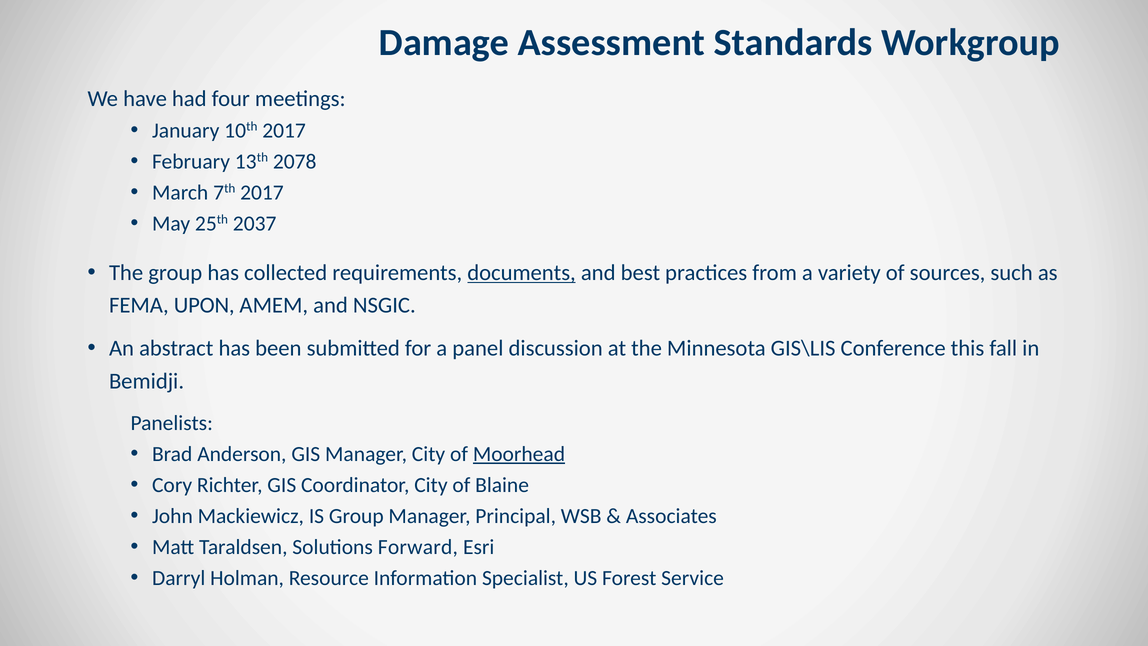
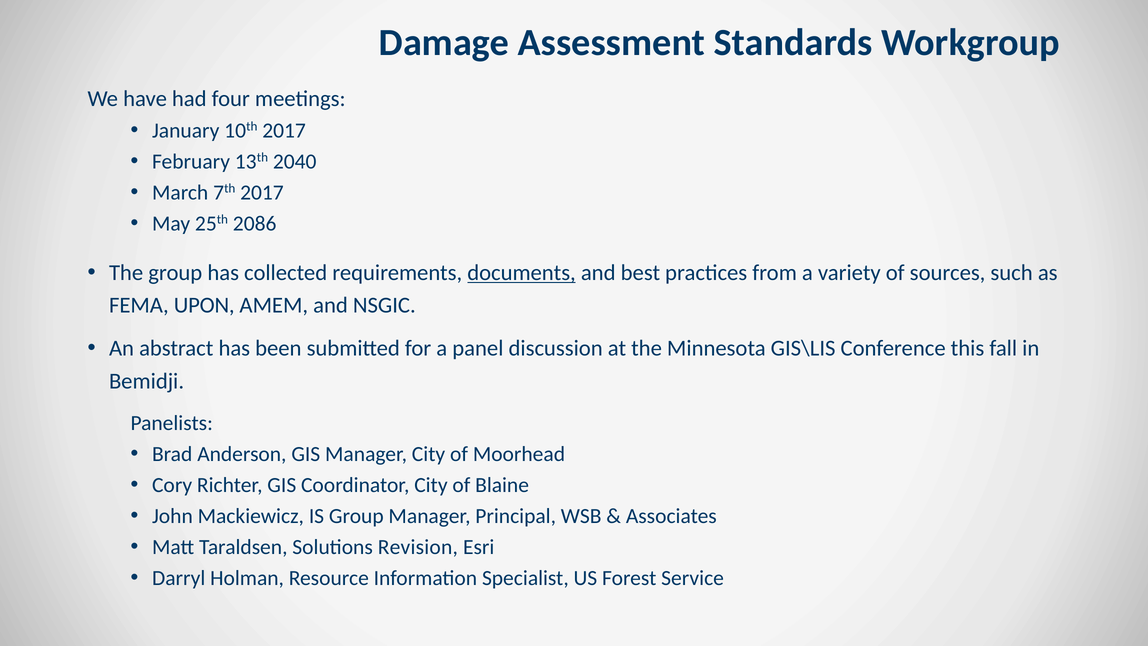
2078: 2078 -> 2040
2037: 2037 -> 2086
Moorhead underline: present -> none
Forward: Forward -> Revision
